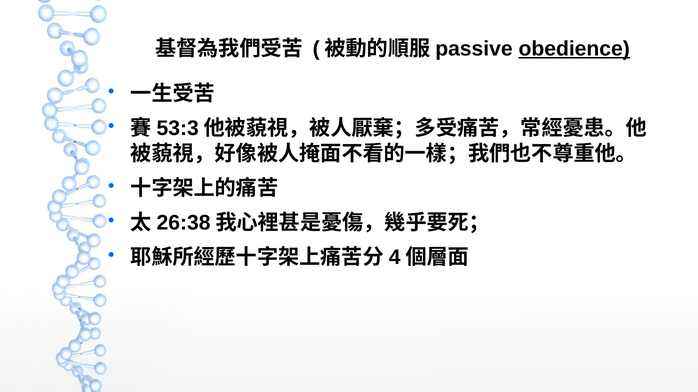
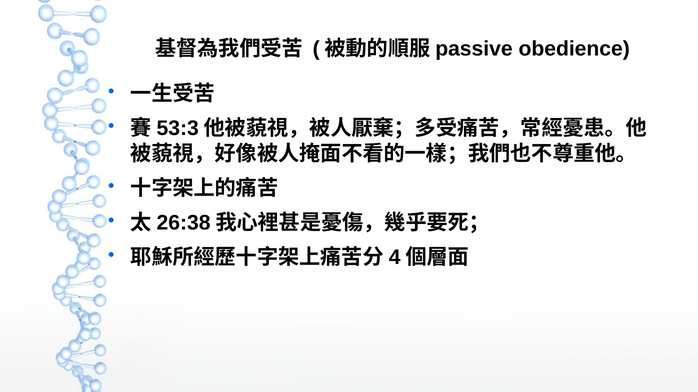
obedience underline: present -> none
